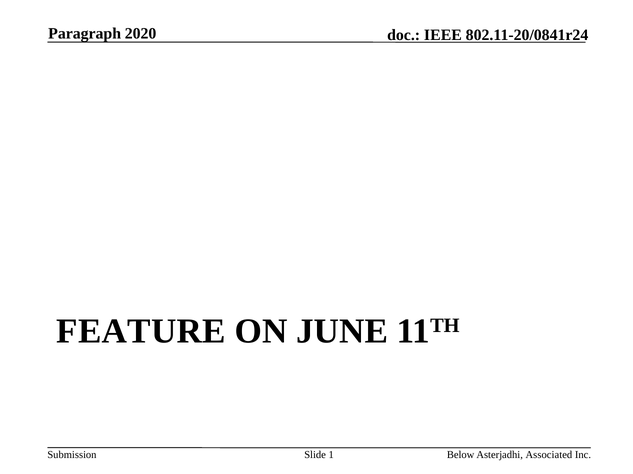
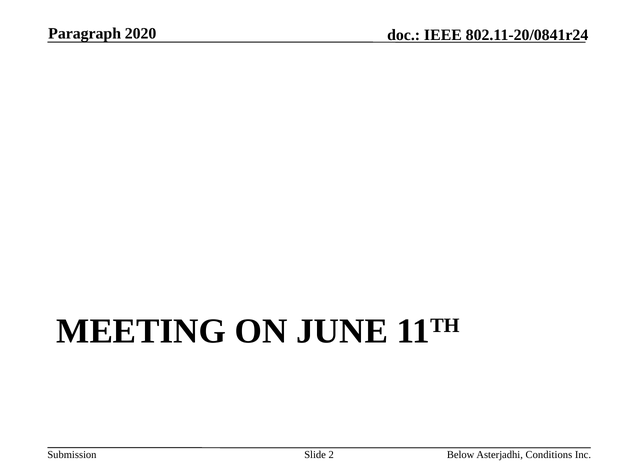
FEATURE: FEATURE -> MEETING
1: 1 -> 2
Associated: Associated -> Conditions
